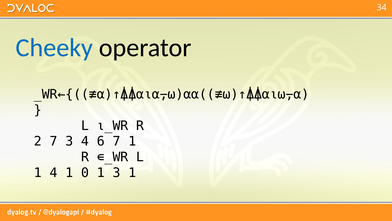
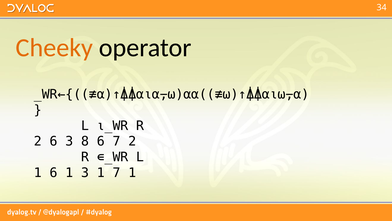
Cheeky colour: blue -> orange
2 7: 7 -> 6
3 4: 4 -> 8
7 1: 1 -> 2
1 4: 4 -> 6
1 0: 0 -> 3
1 3: 3 -> 7
